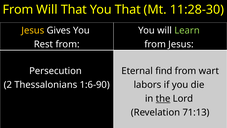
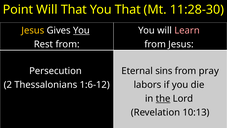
From at (18, 10): From -> Point
You at (81, 30) underline: none -> present
Learn colour: light green -> pink
find: find -> sins
wart: wart -> pray
1:6-90: 1:6-90 -> 1:6-12
71:13: 71:13 -> 10:13
